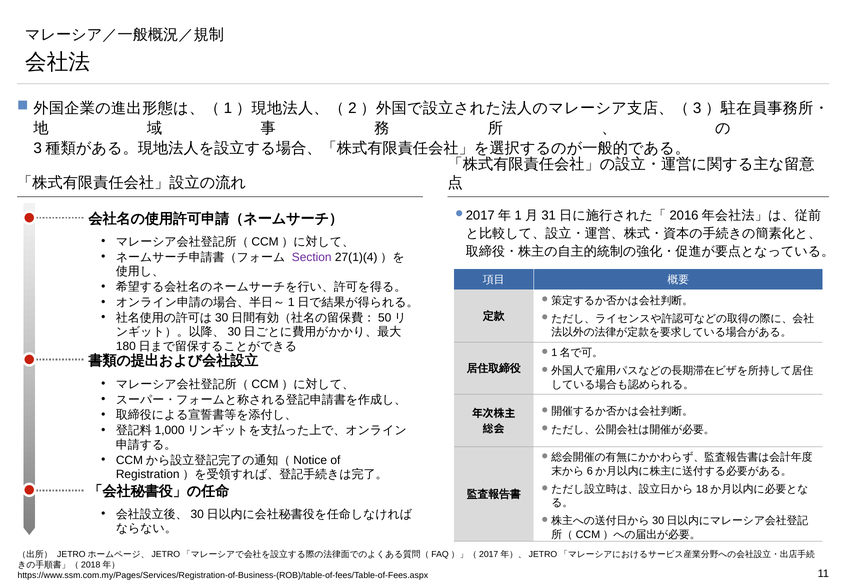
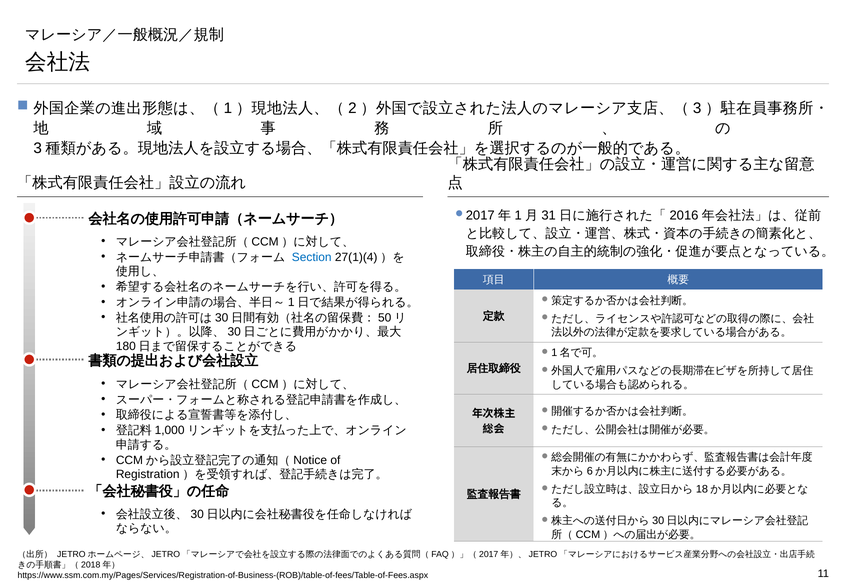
Section colour: purple -> blue
